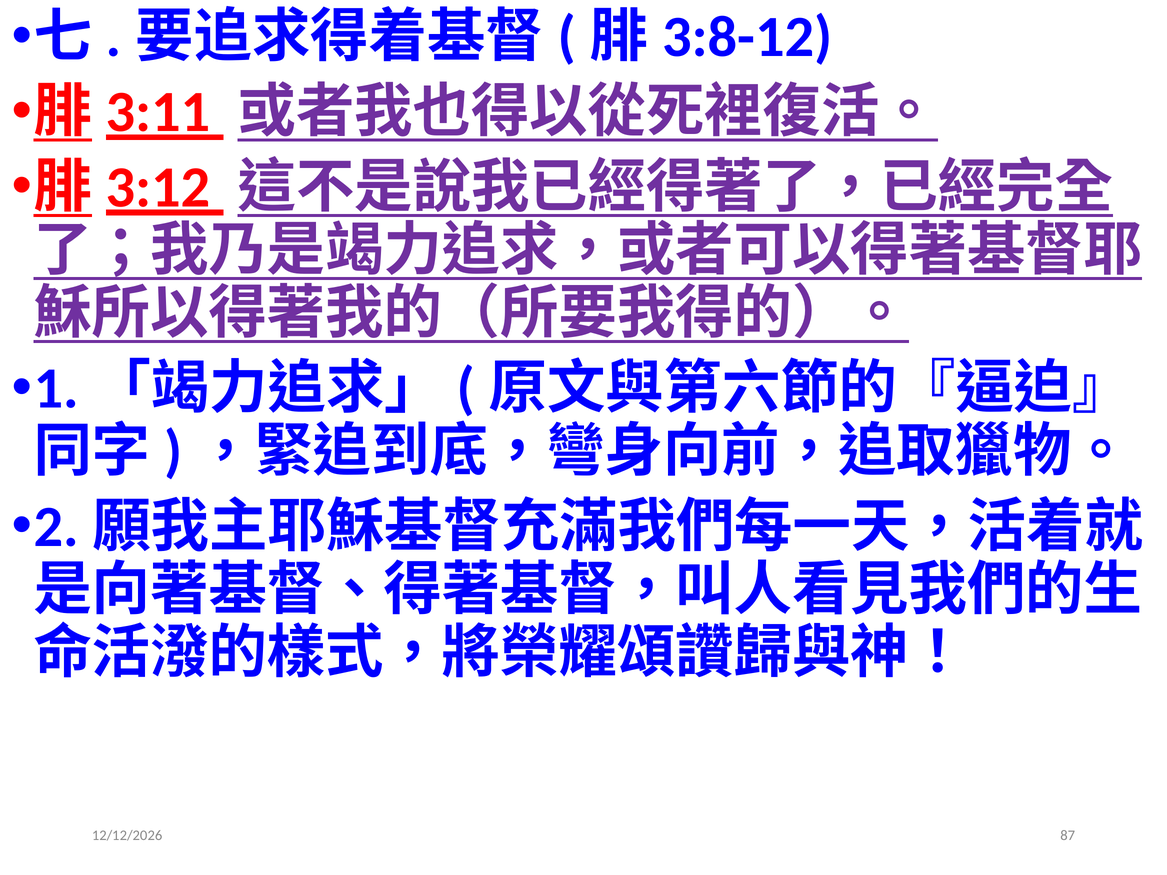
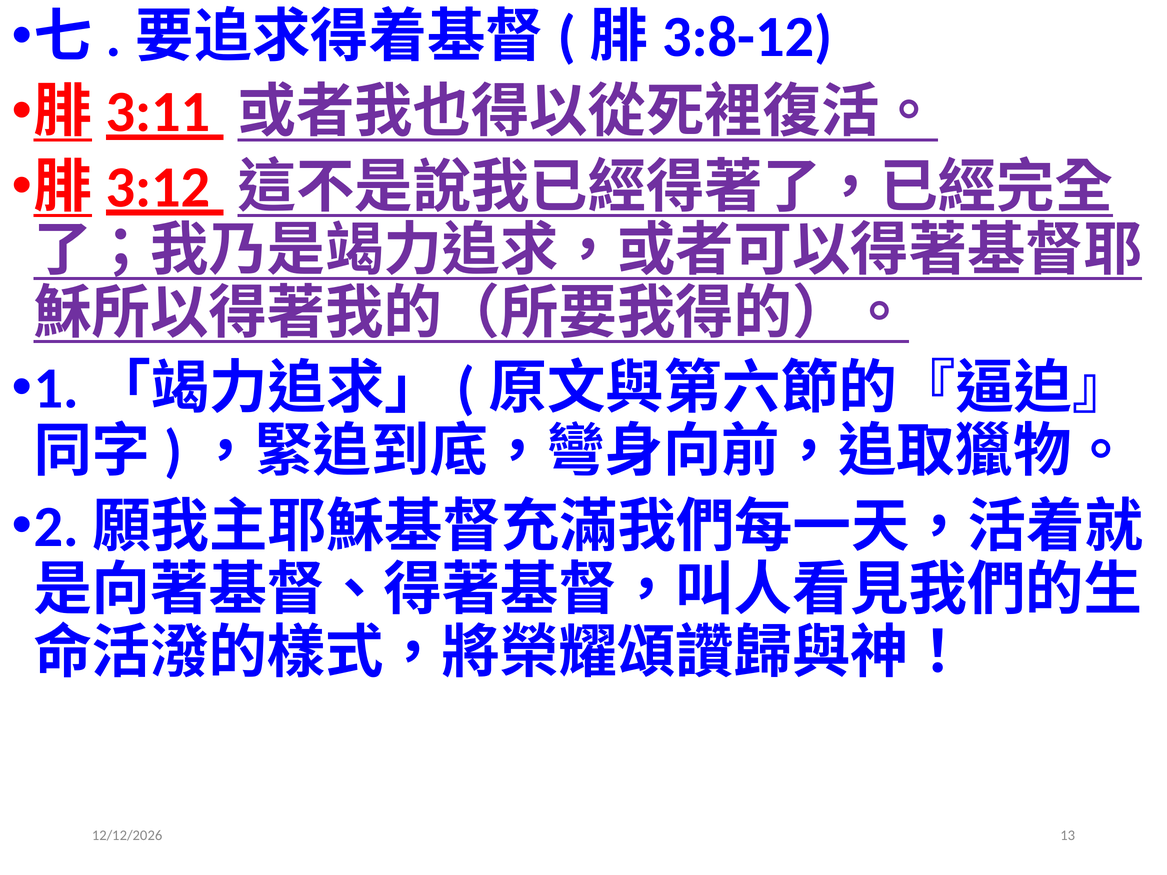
87: 87 -> 13
